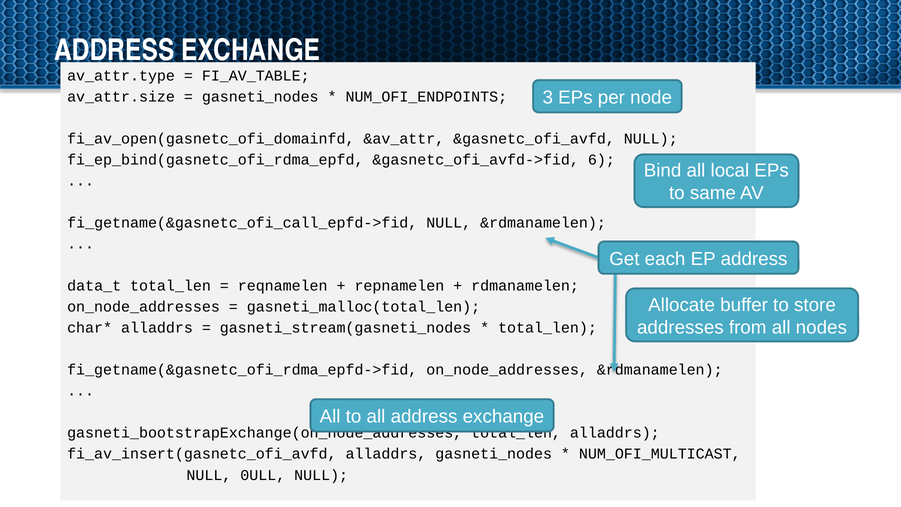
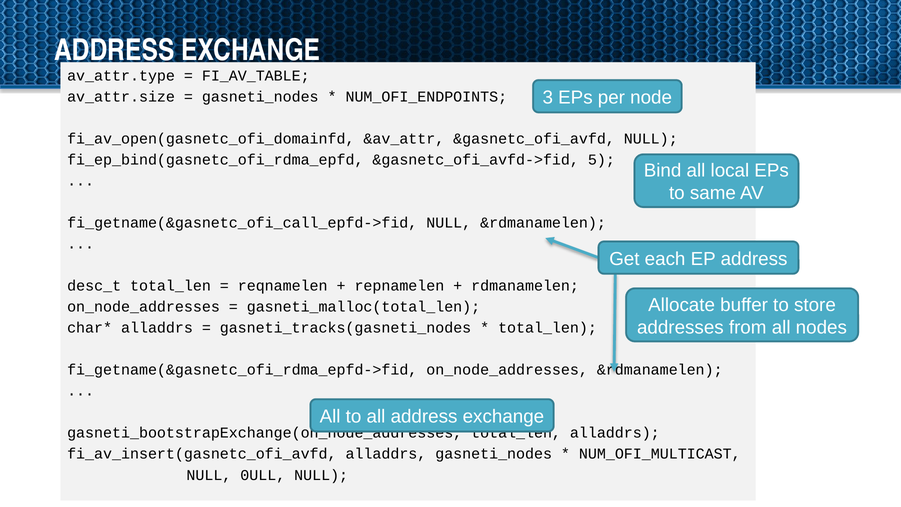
6: 6 -> 5
data_t: data_t -> desc_t
gasneti_stream(gasneti_nodes: gasneti_stream(gasneti_nodes -> gasneti_tracks(gasneti_nodes
